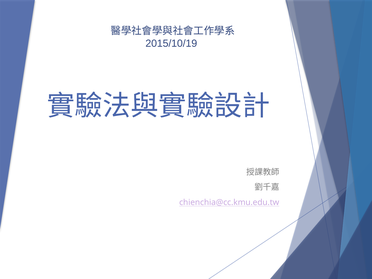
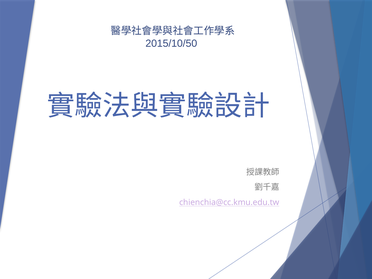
2015/10/19: 2015/10/19 -> 2015/10/50
